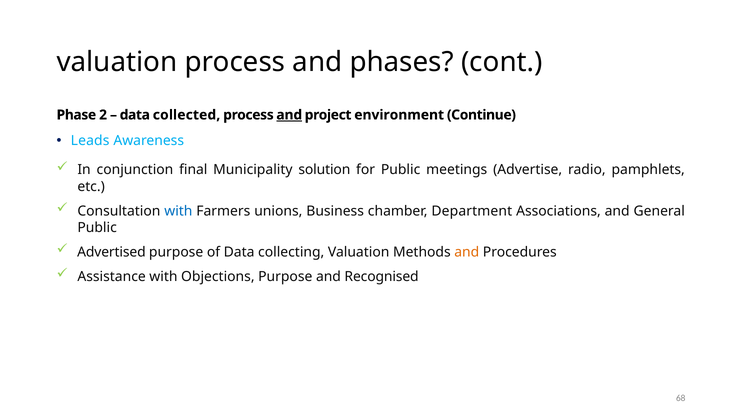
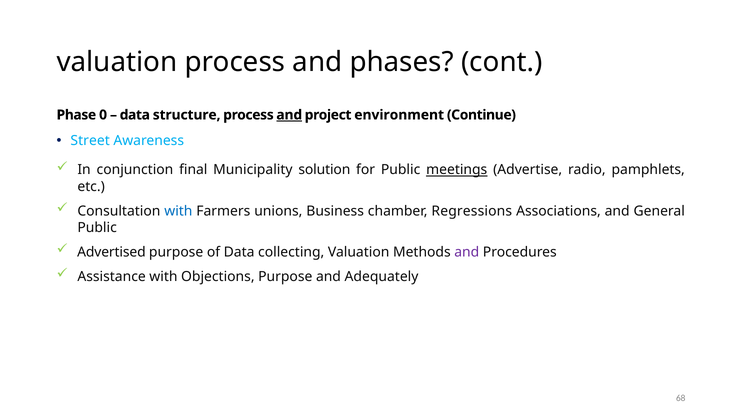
2: 2 -> 0
collected: collected -> structure
Leads: Leads -> Street
meetings underline: none -> present
Department: Department -> Regressions
and at (467, 252) colour: orange -> purple
Recognised: Recognised -> Adequately
